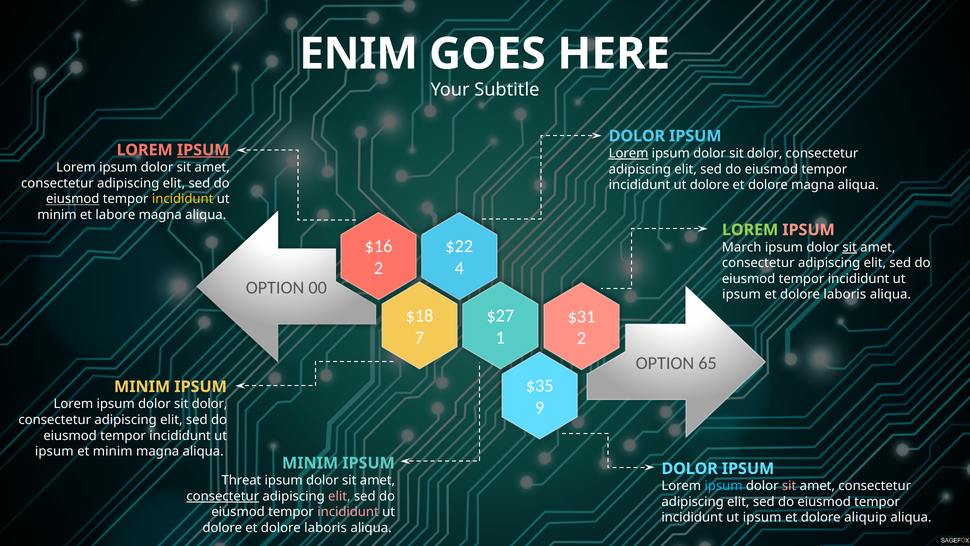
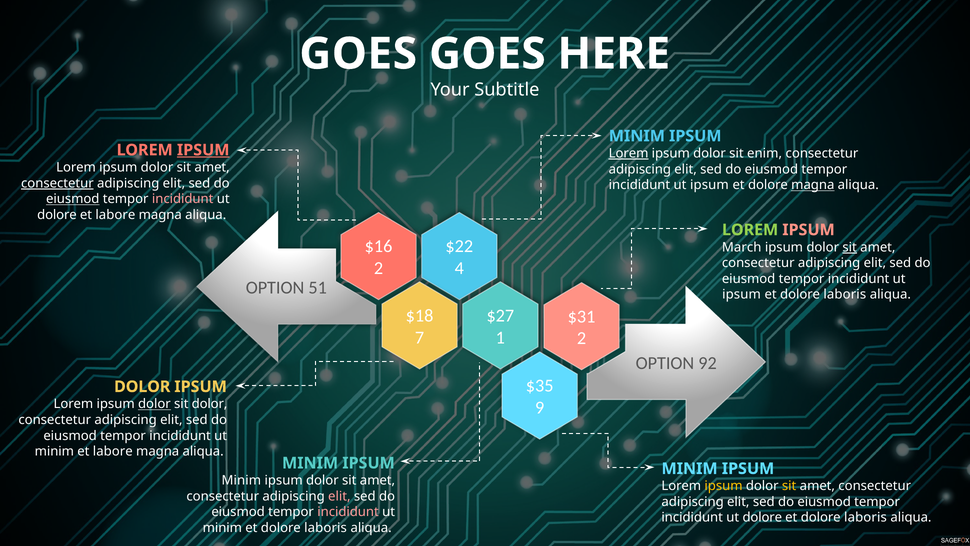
ENIM at (359, 54): ENIM -> GOES
DOLOR at (637, 136): DOLOR -> MINIM
dolor at (765, 153): dolor -> enim
consectetur at (57, 183) underline: none -> present
dolore at (710, 185): dolore -> ipsum
magna at (813, 185) underline: none -> present
incididunt at (183, 199) colour: yellow -> pink
minim at (57, 215): minim -> dolore
00: 00 -> 51
65: 65 -> 92
MINIM at (142, 386): MINIM -> DOLOR
dolor at (154, 404) underline: none -> present
ipsum at (54, 451): ipsum -> minim
minim at (113, 451): minim -> labore
DOLOR at (690, 468): DOLOR -> MINIM
Threat at (241, 480): Threat -> Minim
ipsum at (723, 486) colour: light blue -> yellow
sit at (789, 486) colour: pink -> yellow
consectetur at (223, 496) underline: present -> none
ipsum at (762, 517): ipsum -> dolore
aliquip at (865, 517): aliquip -> laboris
dolore at (222, 527): dolore -> minim
